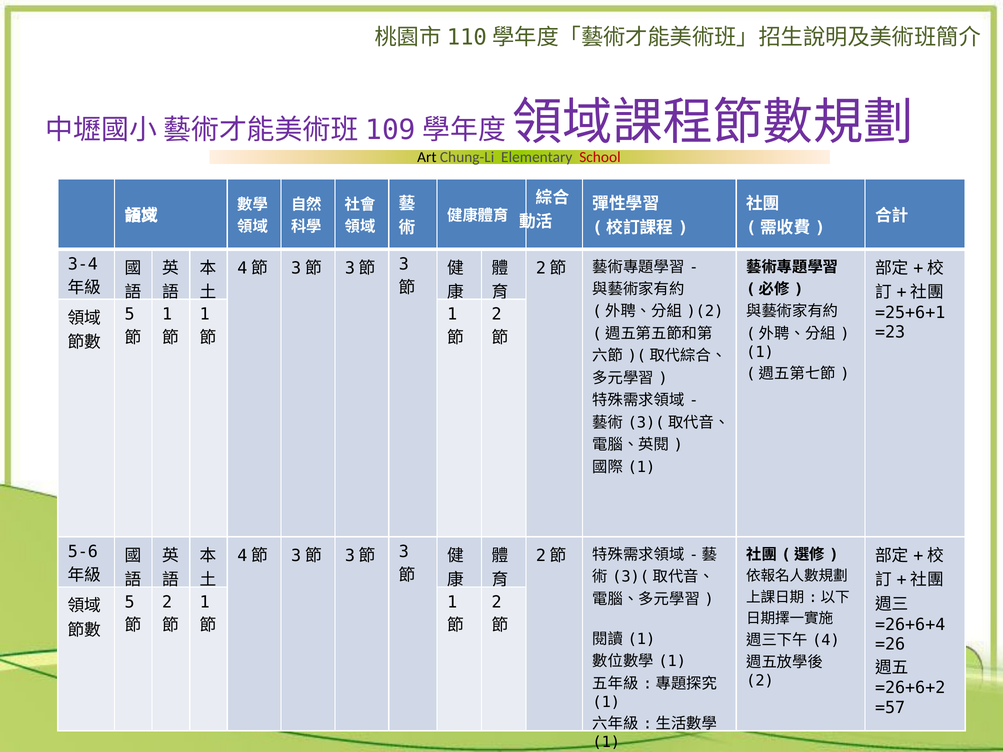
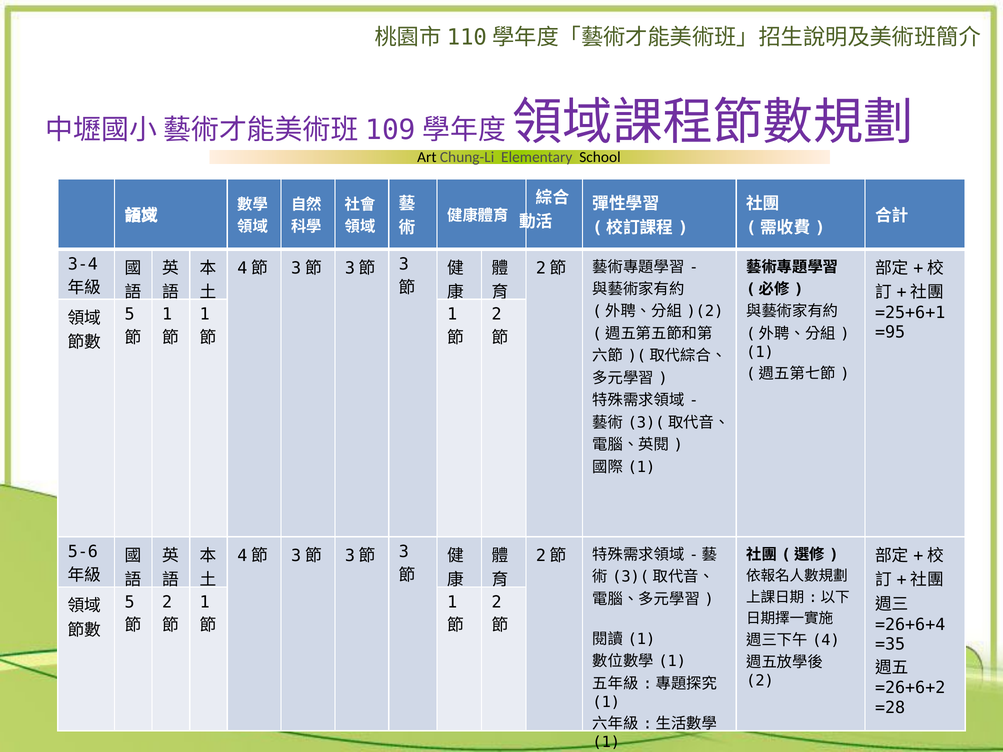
School colour: red -> black
=23: =23 -> =95
=26: =26 -> =35
=57: =57 -> =28
